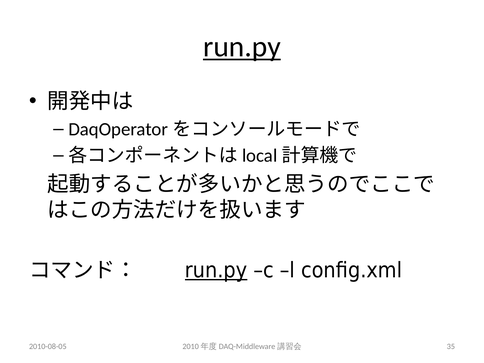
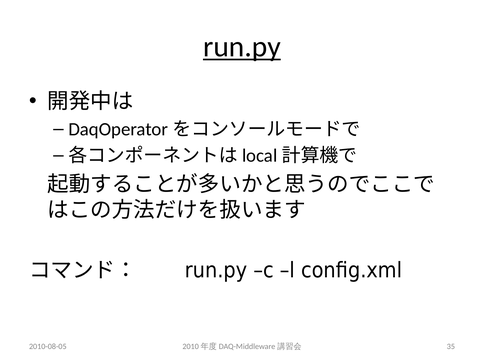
run.py at (216, 270) underline: present -> none
